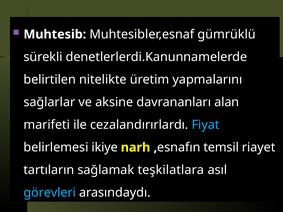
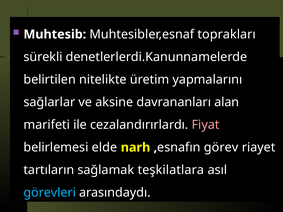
gümrüklü: gümrüklü -> toprakları
Fiyat colour: light blue -> pink
ikiye: ikiye -> elde
temsil: temsil -> görev
